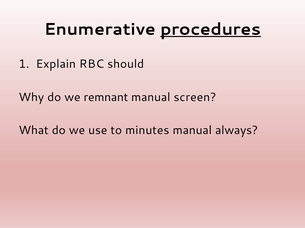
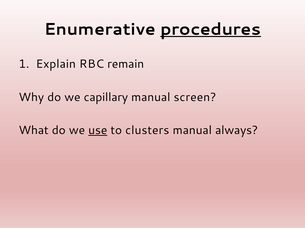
should: should -> remain
remnant: remnant -> capillary
use underline: none -> present
minutes: minutes -> clusters
